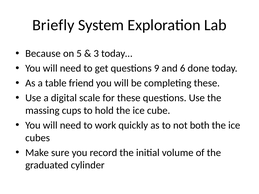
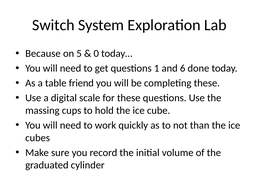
Briefly: Briefly -> Switch
3: 3 -> 0
9: 9 -> 1
both: both -> than
